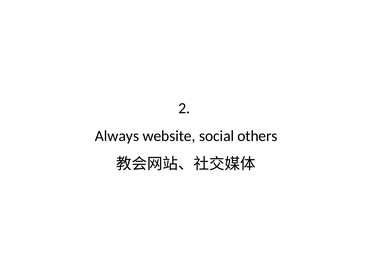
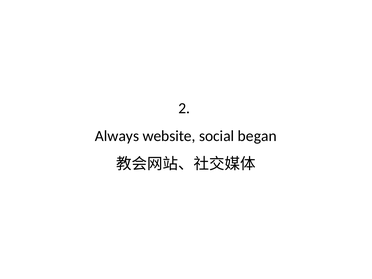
others: others -> began
